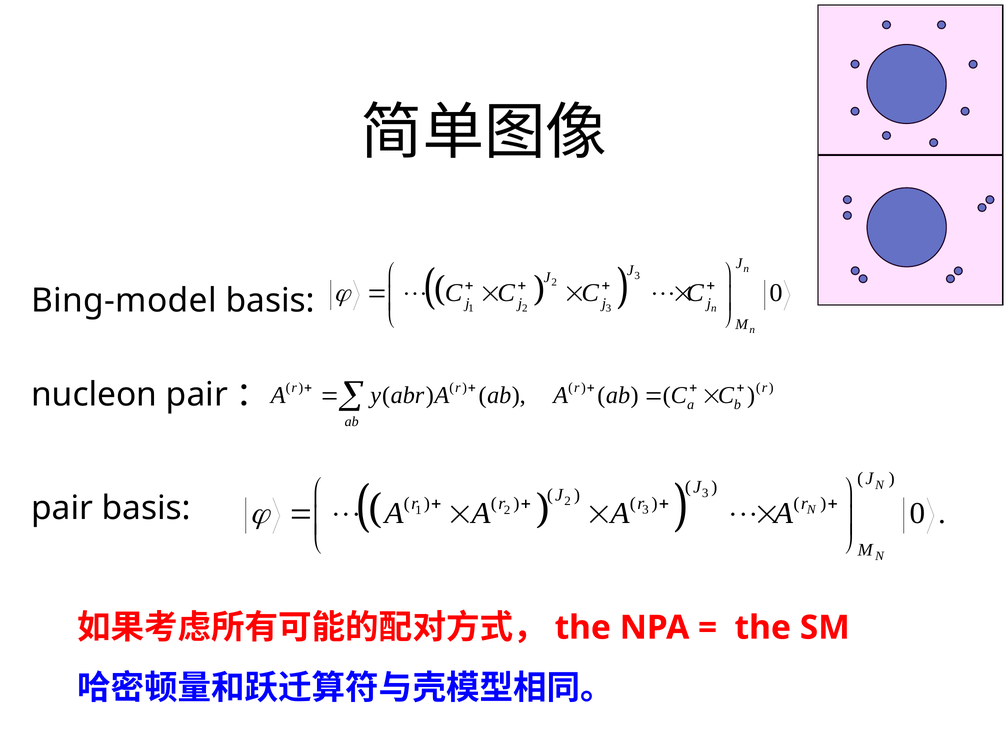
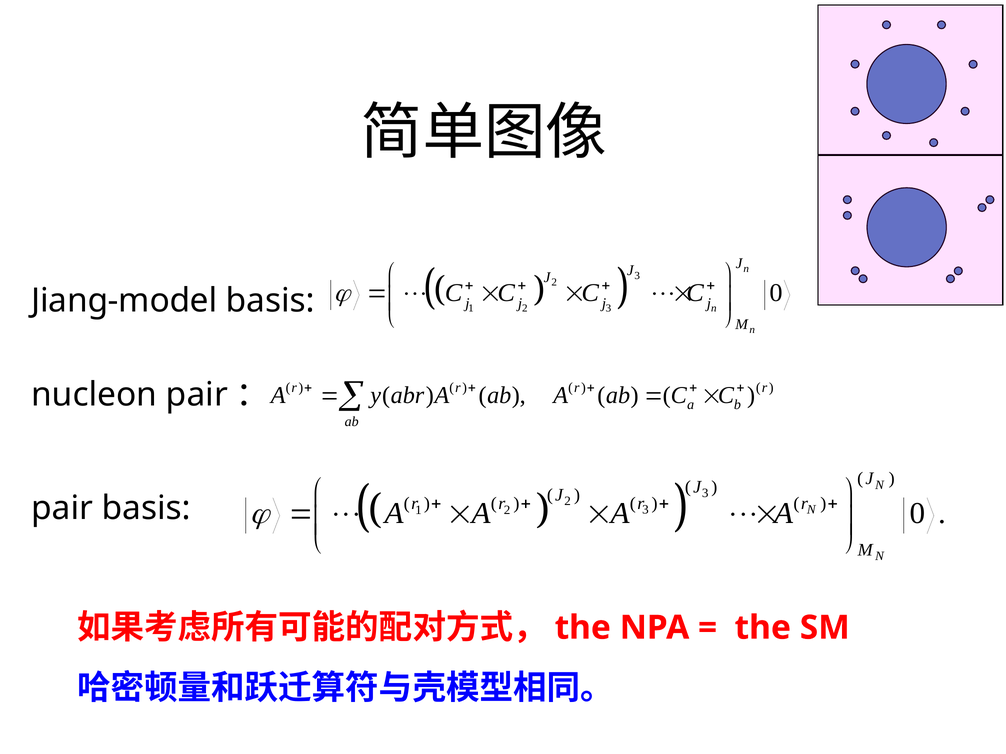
Bing-model: Bing-model -> Jiang-model
